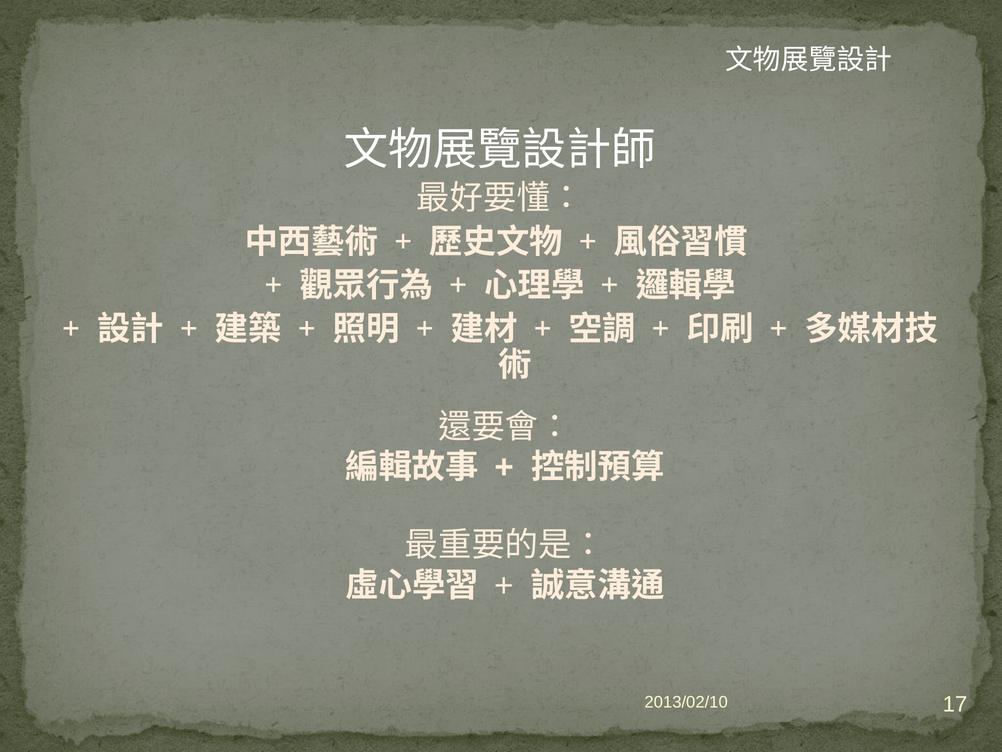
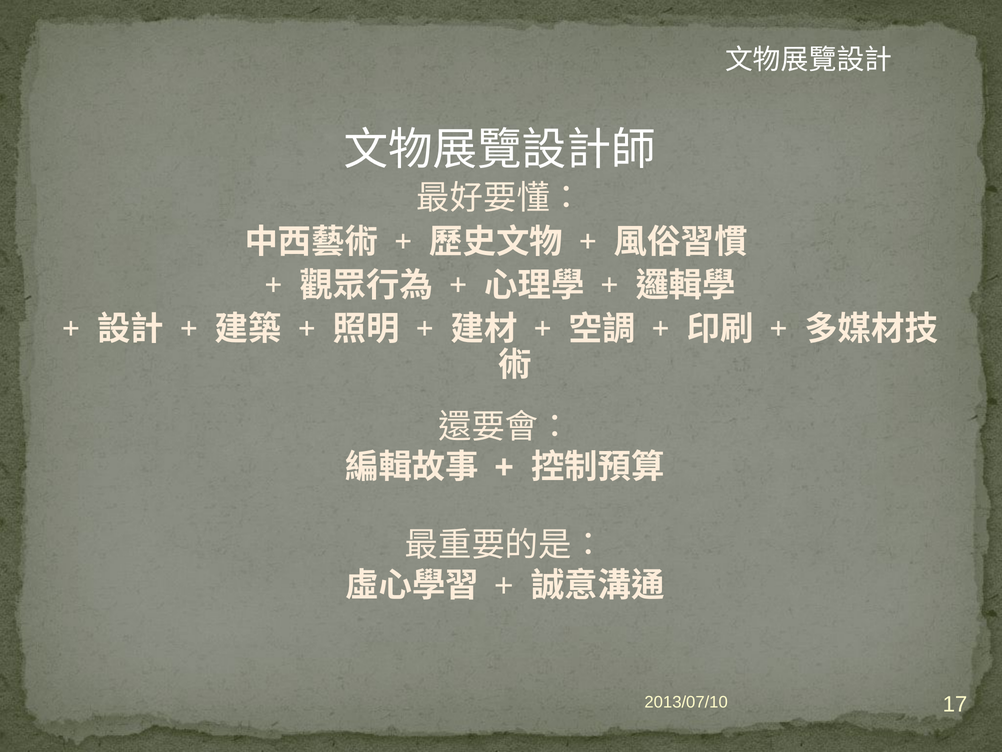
2013/02/10: 2013/02/10 -> 2013/07/10
